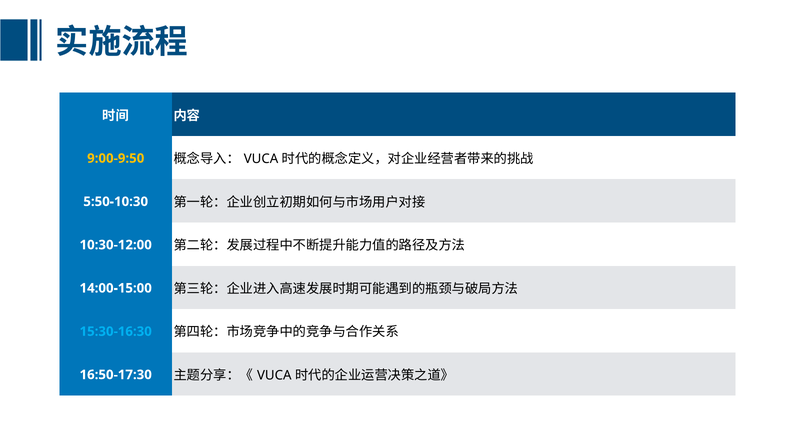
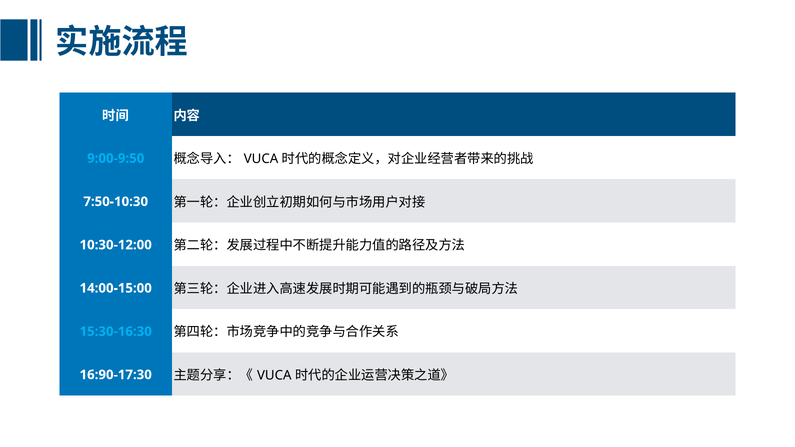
9:00-9:50 colour: yellow -> light blue
5:50-10:30: 5:50-10:30 -> 7:50-10:30
16:50-17:30: 16:50-17:30 -> 16:90-17:30
